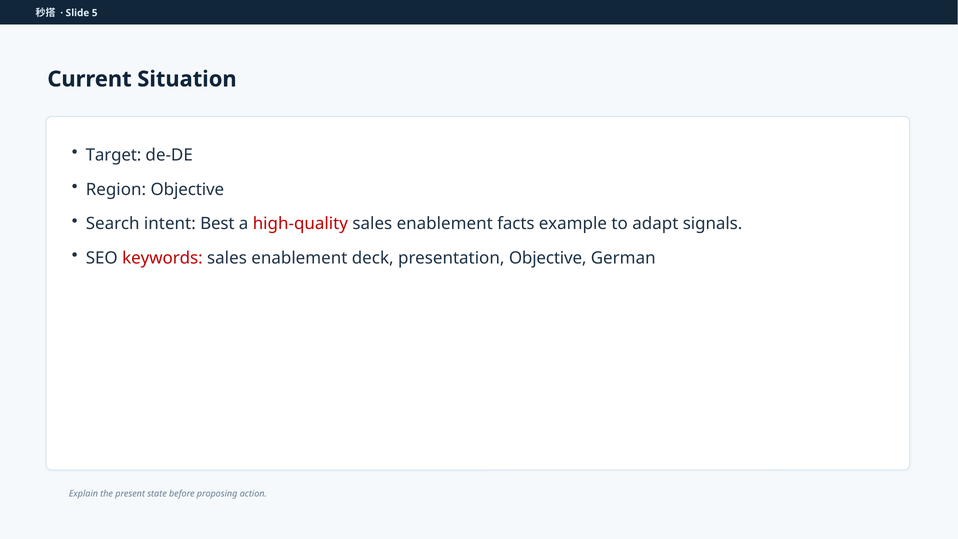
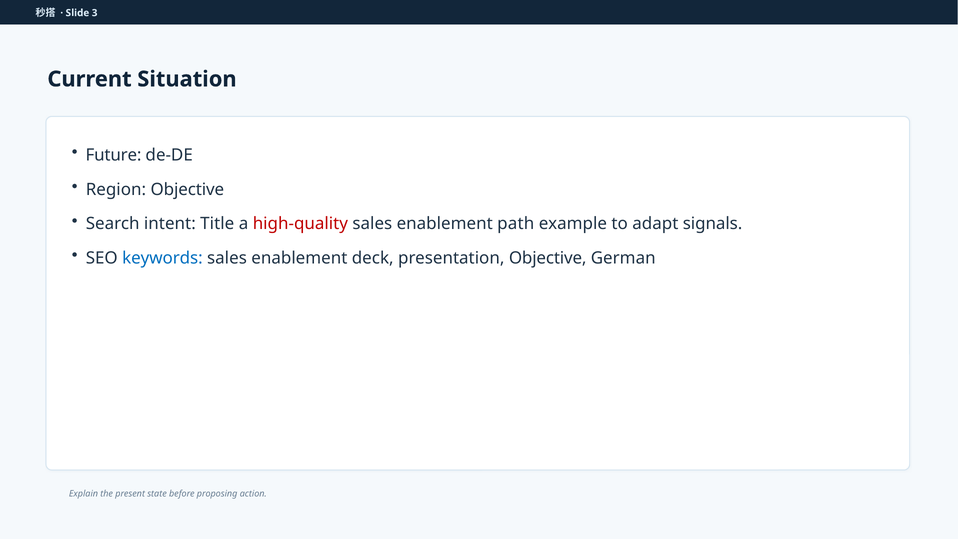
5: 5 -> 3
Target: Target -> Future
Best: Best -> Title
facts: facts -> path
keywords colour: red -> blue
